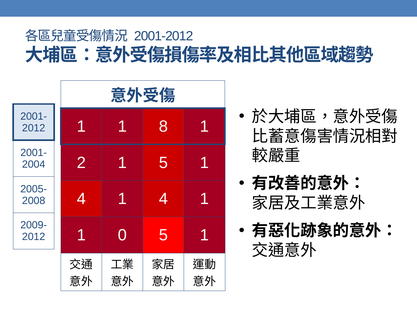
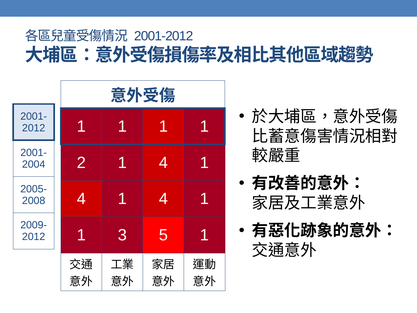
8 at (163, 126): 8 -> 1
2 1 5: 5 -> 4
0: 0 -> 3
